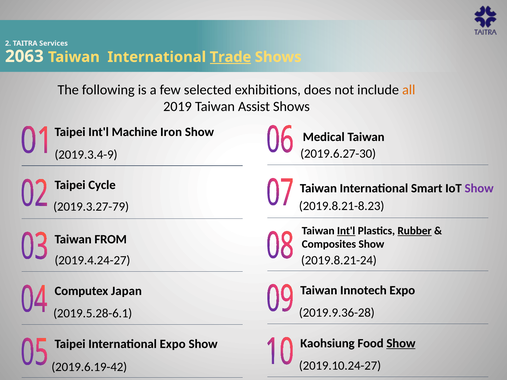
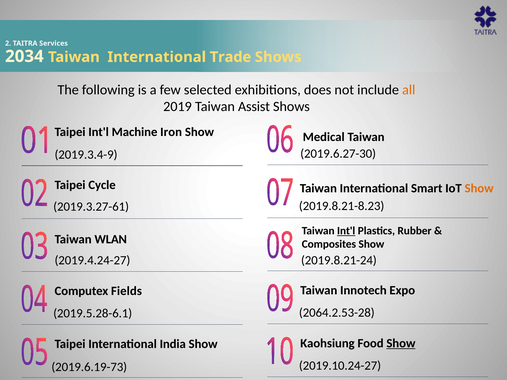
2063: 2063 -> 2034
Trade underline: present -> none
Show at (479, 189) colour: purple -> orange
2019.3.27-79: 2019.3.27-79 -> 2019.3.27-61
Rubber underline: present -> none
FROM: FROM -> WLAN
Japan: Japan -> Fields
2019.9.36-28: 2019.9.36-28 -> 2064.2.53-28
International Expo: Expo -> India
2019.6.19-42: 2019.6.19-42 -> 2019.6.19-73
